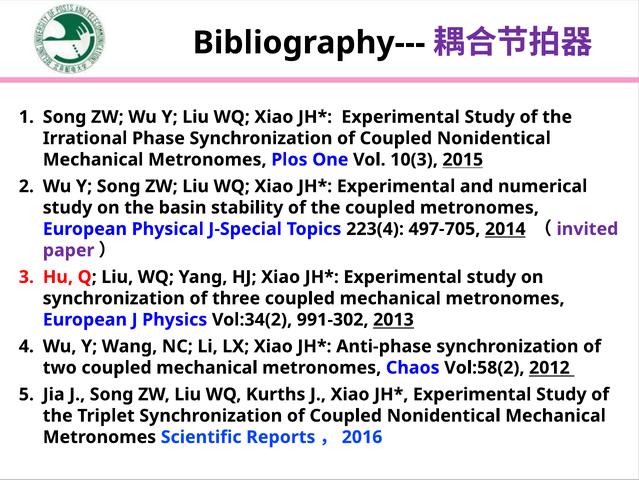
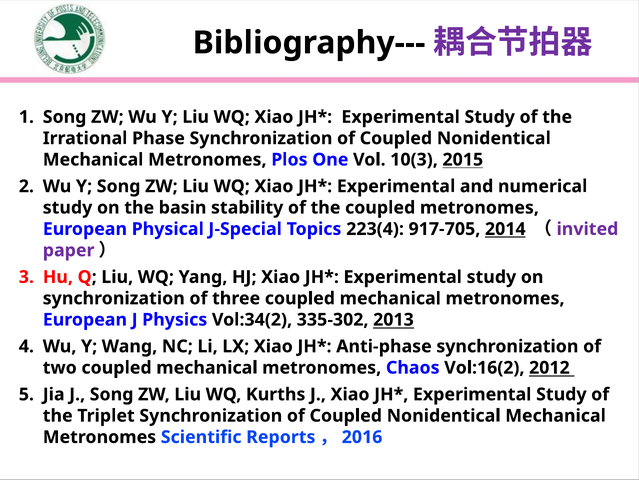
497-705: 497-705 -> 917-705
991-302: 991-302 -> 335-302
Vol:58(2: Vol:58(2 -> Vol:16(2
